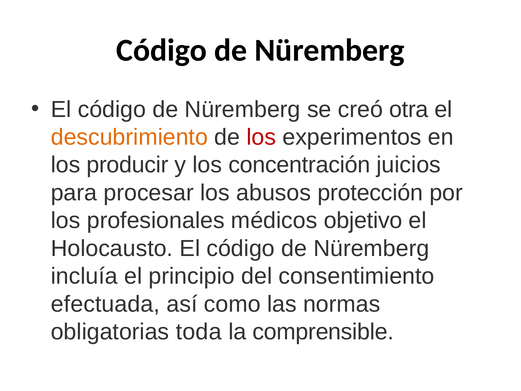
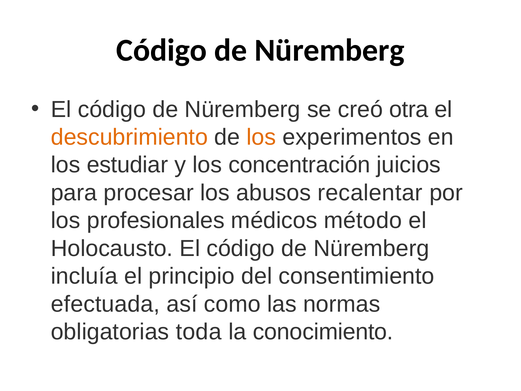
los at (261, 137) colour: red -> orange
producir: producir -> estudiar
protección: protección -> recalentar
objetivo: objetivo -> método
comprensible: comprensible -> conocimiento
